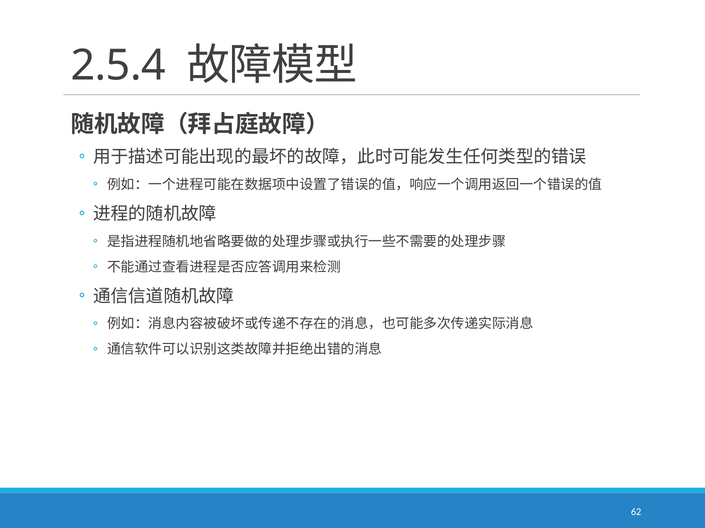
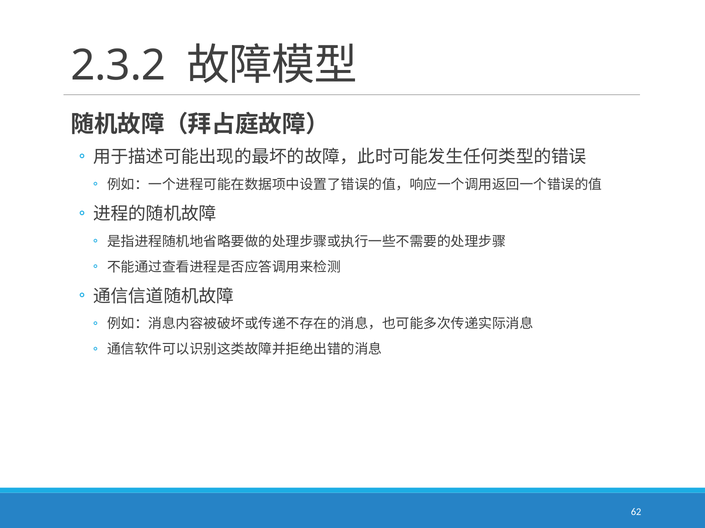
2.5.4: 2.5.4 -> 2.3.2
